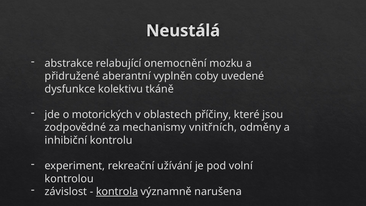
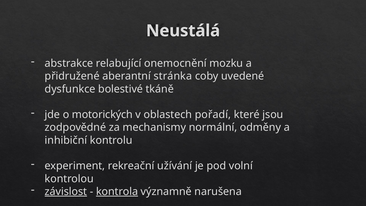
vyplněn: vyplněn -> stránka
kolektivu: kolektivu -> bolestivé
příčiny: příčiny -> pořadí
vnitřních: vnitřních -> normální
závislost underline: none -> present
